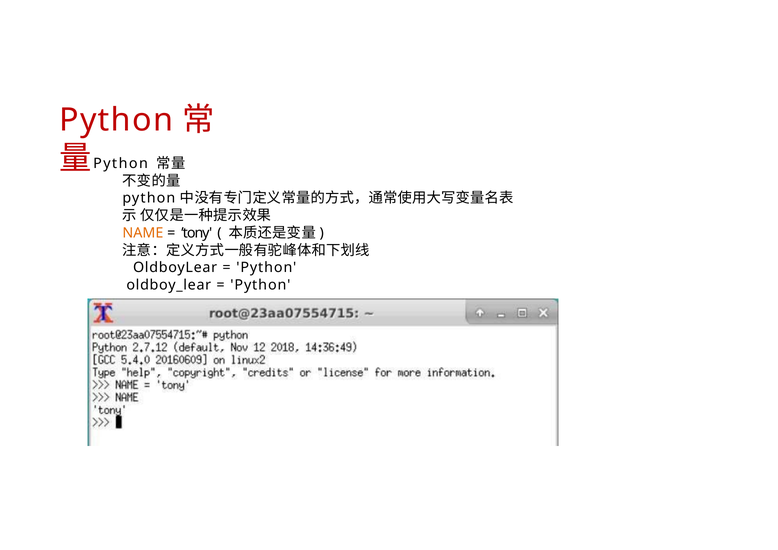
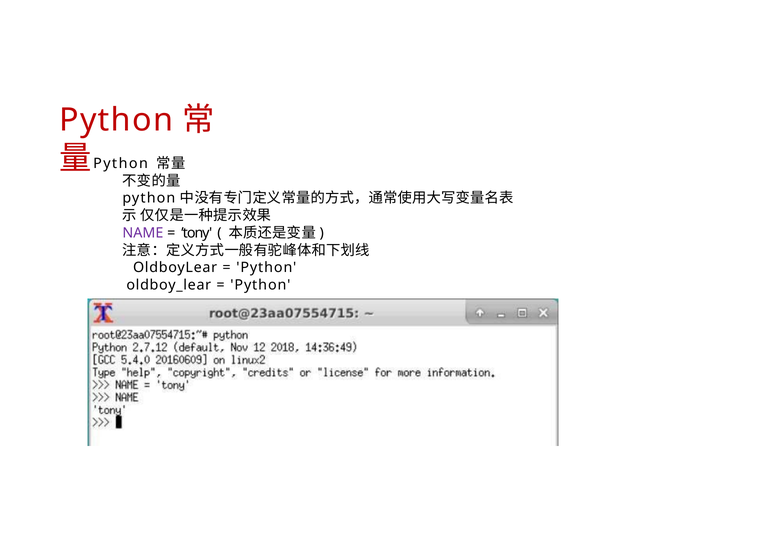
NAME colour: orange -> purple
